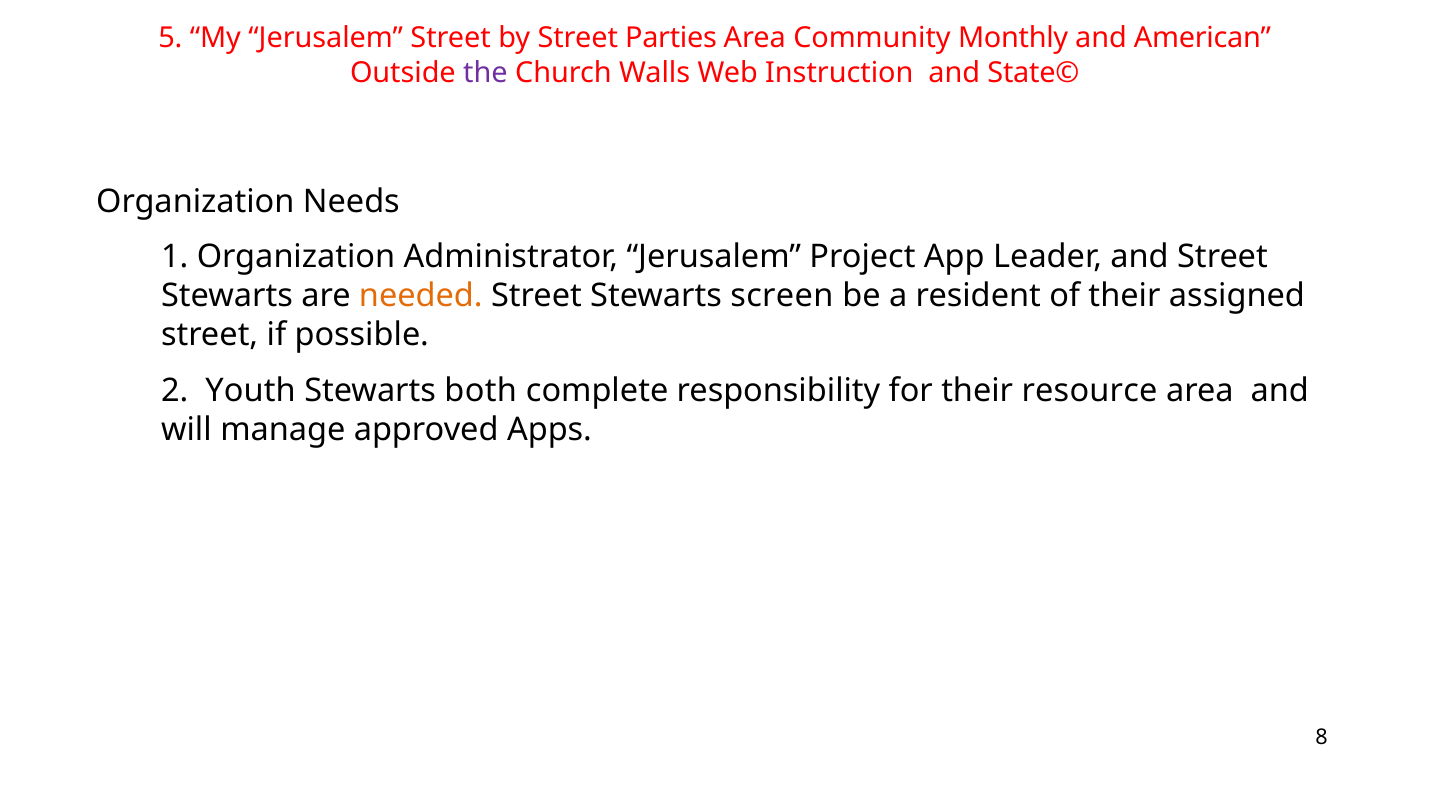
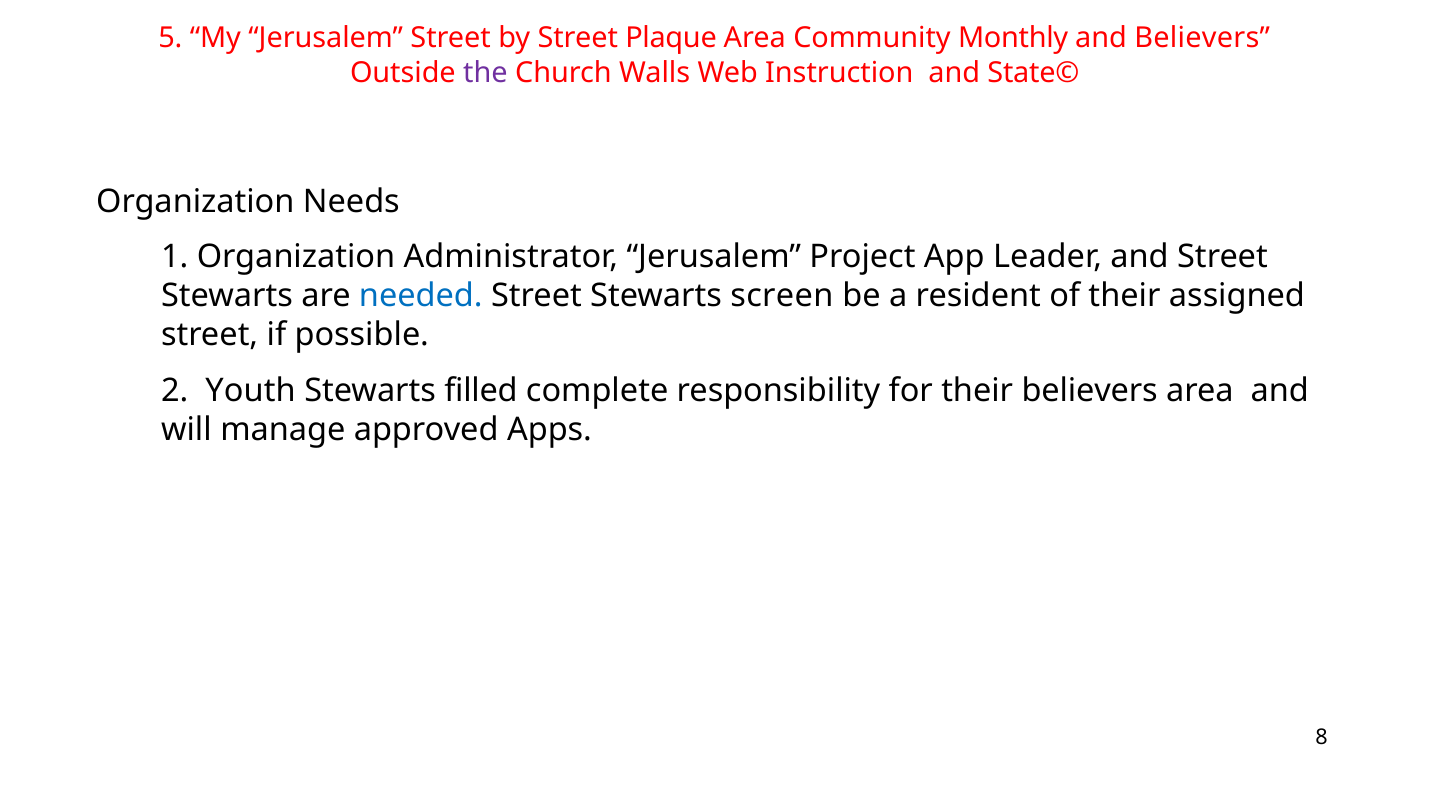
Parties: Parties -> Plaque
and American: American -> Believers
needed colour: orange -> blue
both: both -> filled
their resource: resource -> believers
